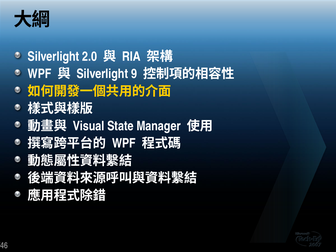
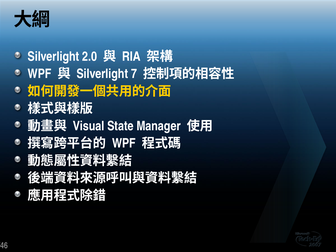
9: 9 -> 7
